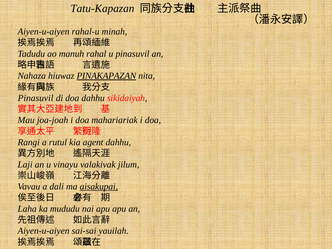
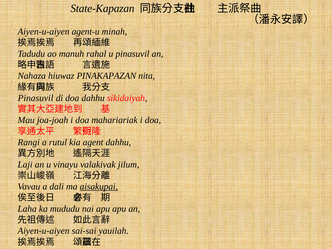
Tatu-Kapazan: Tatu-Kapazan -> State-Kapazan
rahal-u: rahal-u -> agent-u
PINAKAPAZAN underline: present -> none
